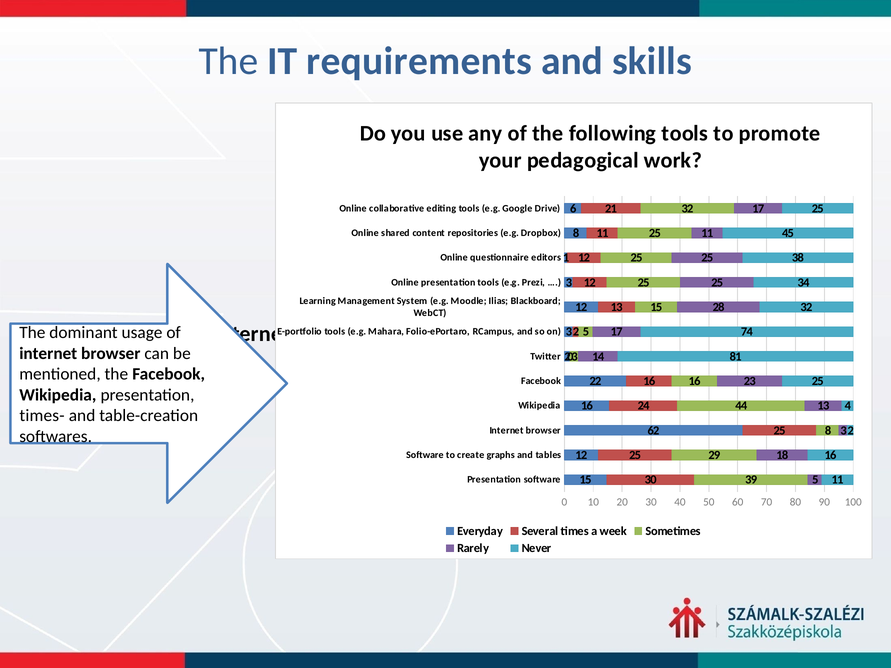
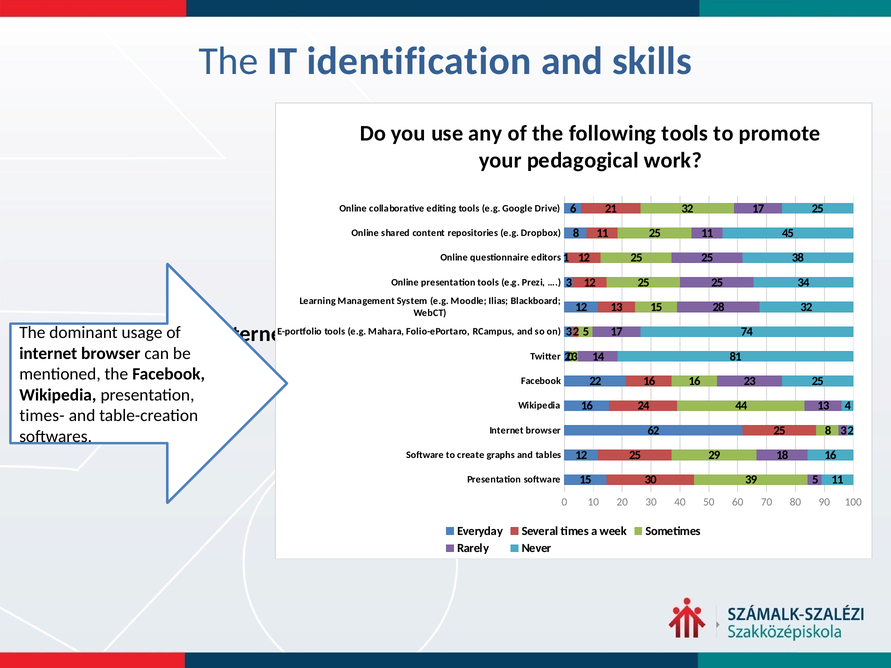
requirements: requirements -> identification
